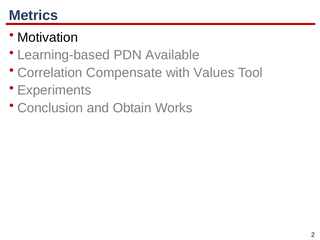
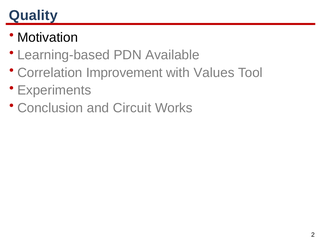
Metrics: Metrics -> Quality
Compensate: Compensate -> Improvement
Obtain: Obtain -> Circuit
